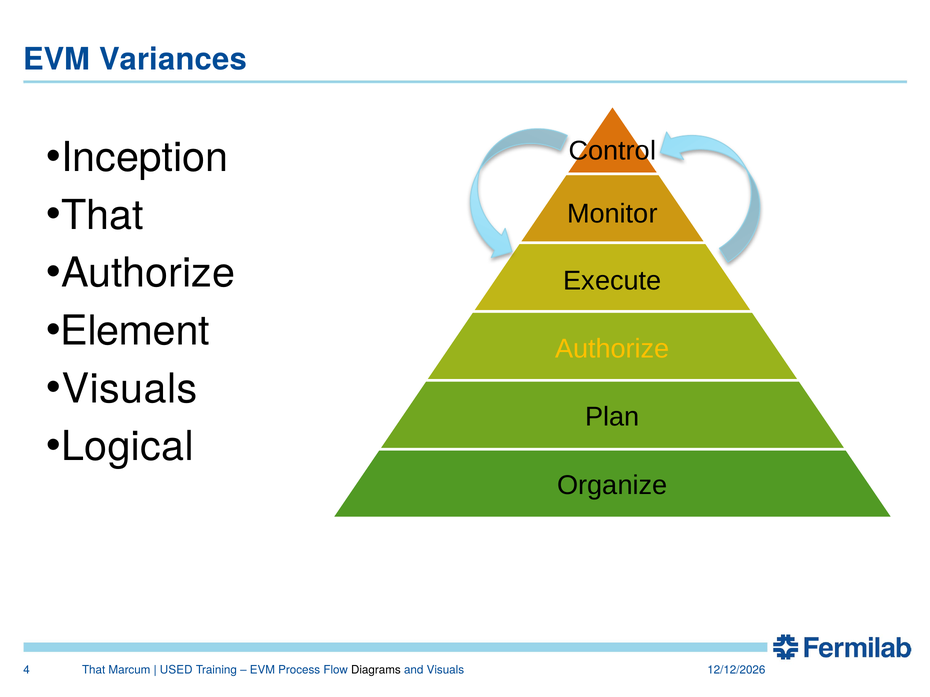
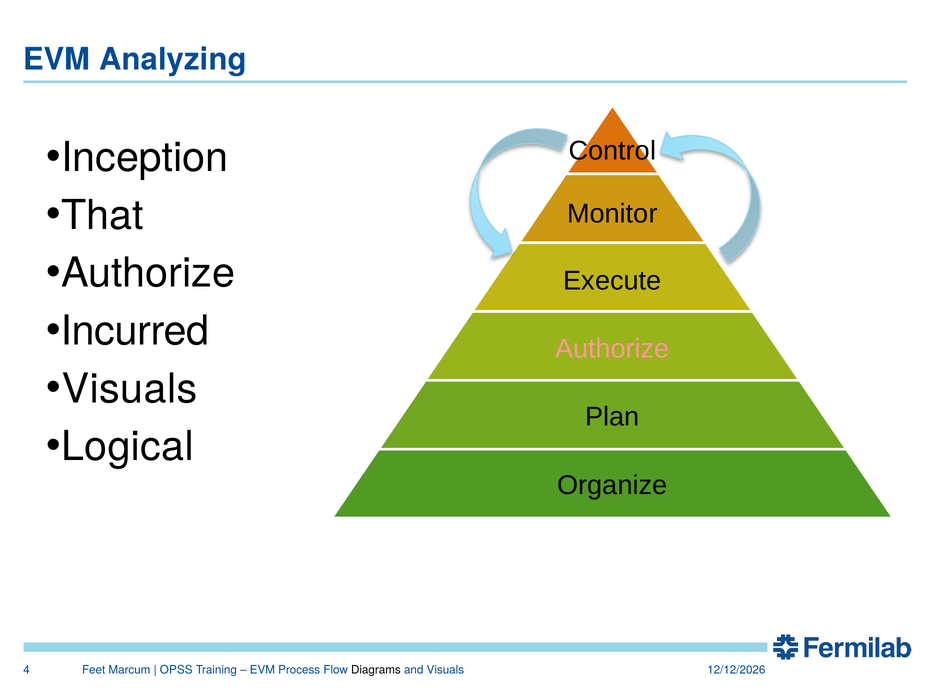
Variances: Variances -> Analyzing
Element: Element -> Incurred
Authorize at (612, 349) colour: yellow -> pink
That at (94, 670): That -> Feet
USED: USED -> OPSS
